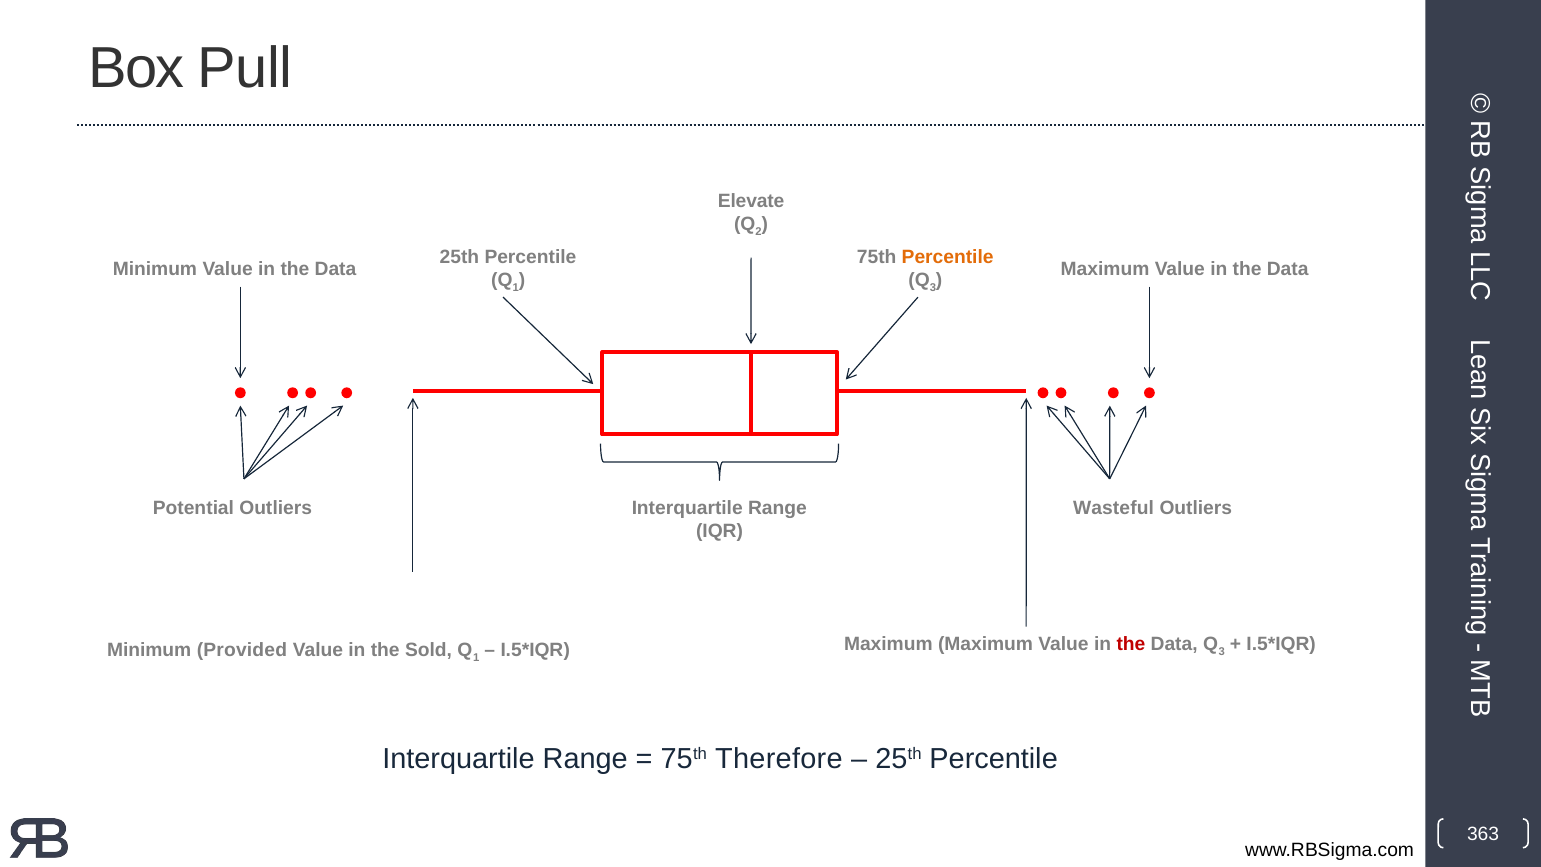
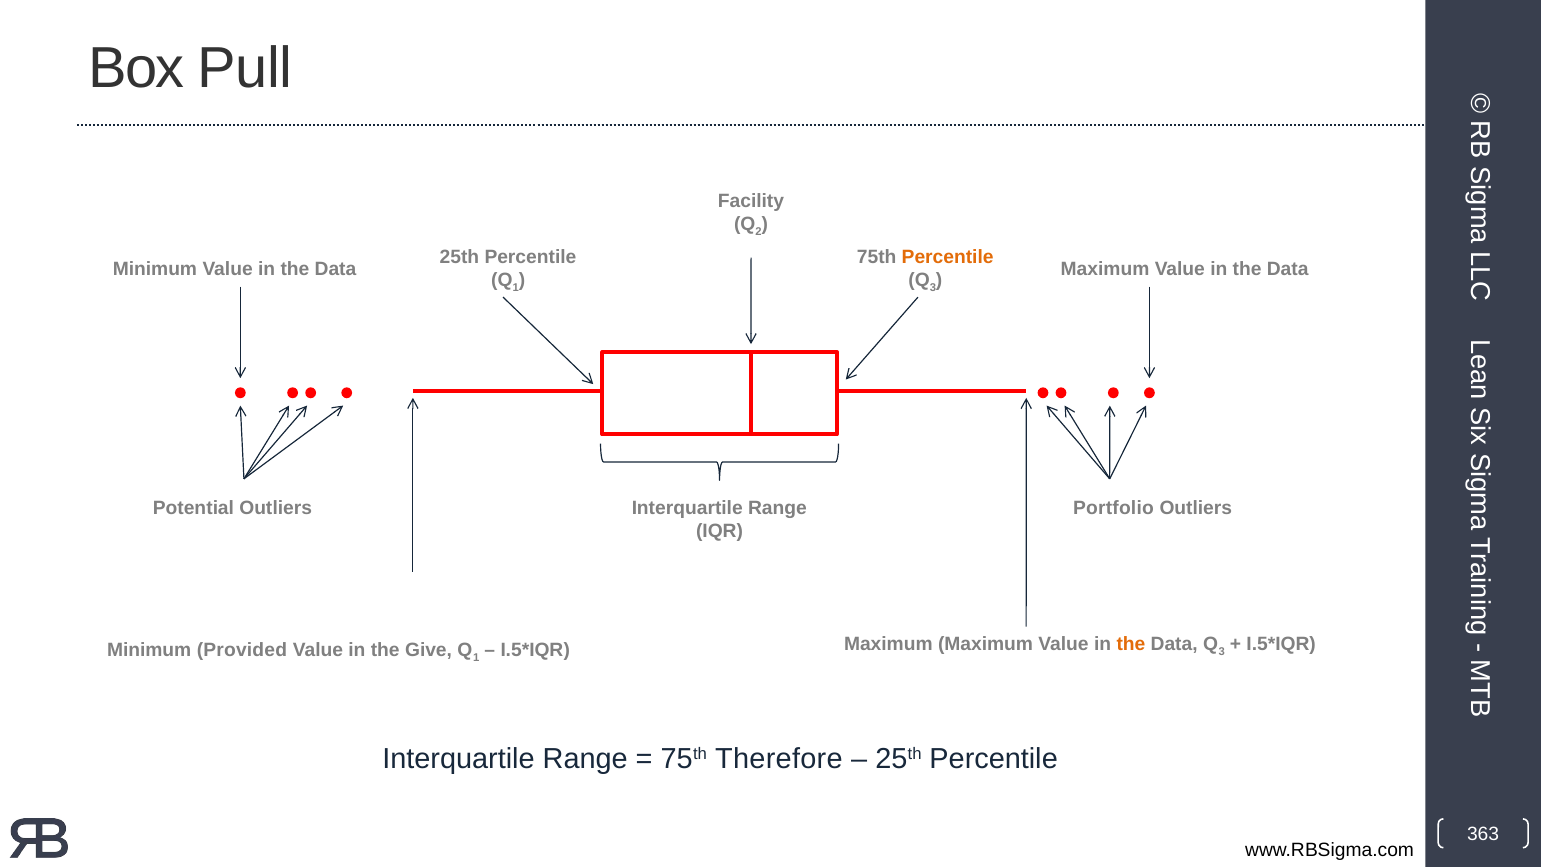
Elevate: Elevate -> Facility
Wasteful: Wasteful -> Portfolio
Sold: Sold -> Give
the at (1131, 644) colour: red -> orange
